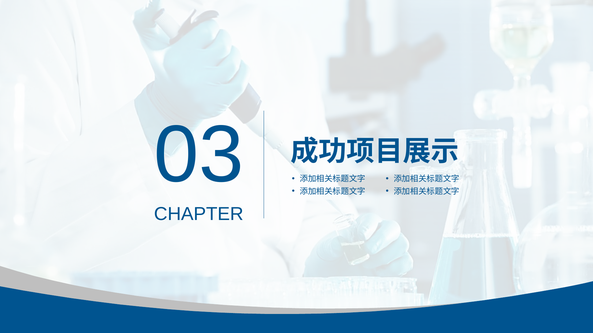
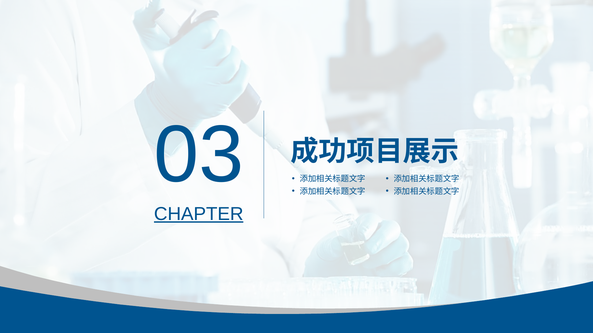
CHAPTER underline: none -> present
